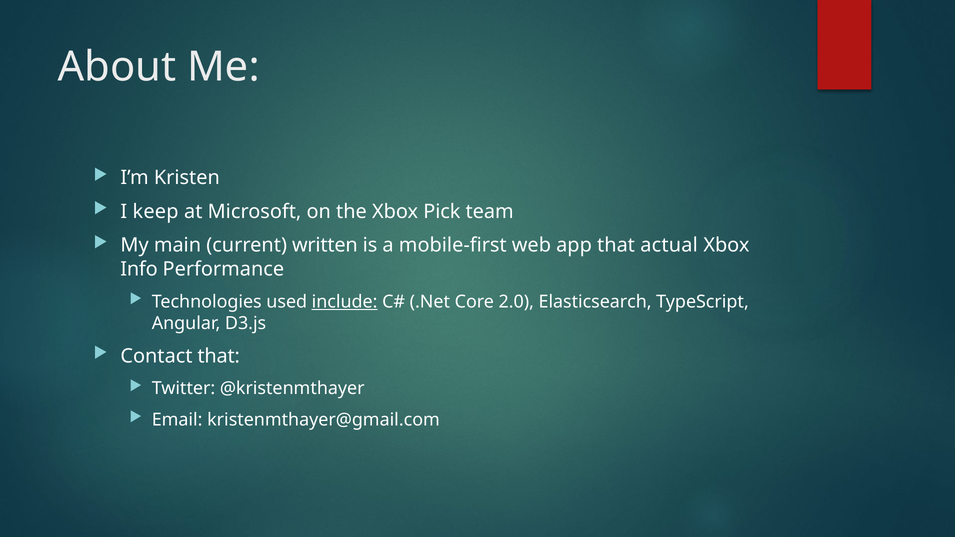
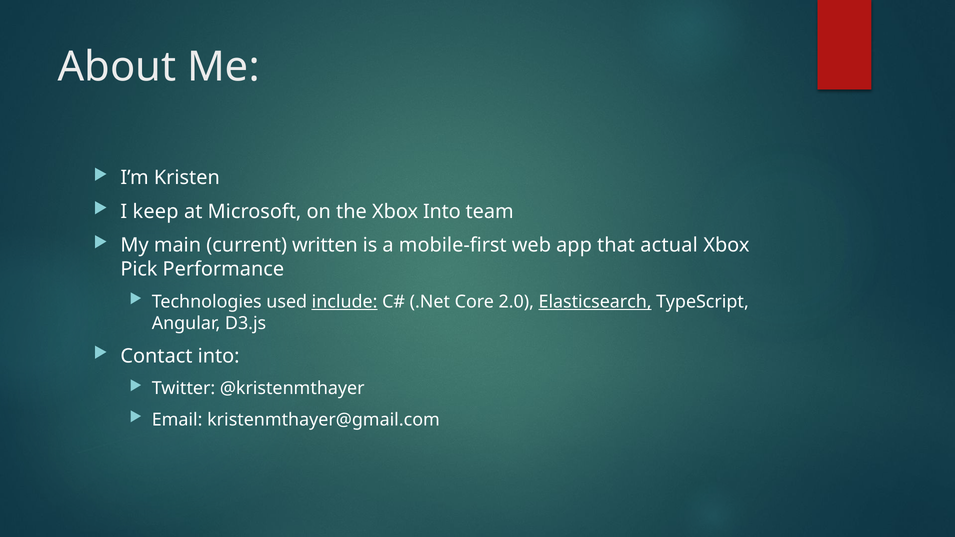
Xbox Pick: Pick -> Into
Info: Info -> Pick
Elasticsearch underline: none -> present
Contact that: that -> into
